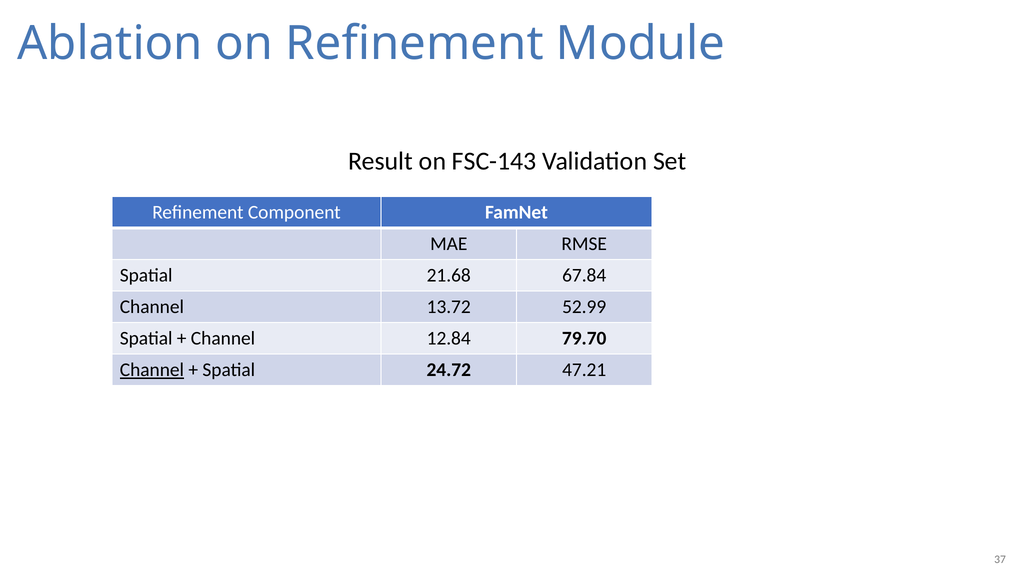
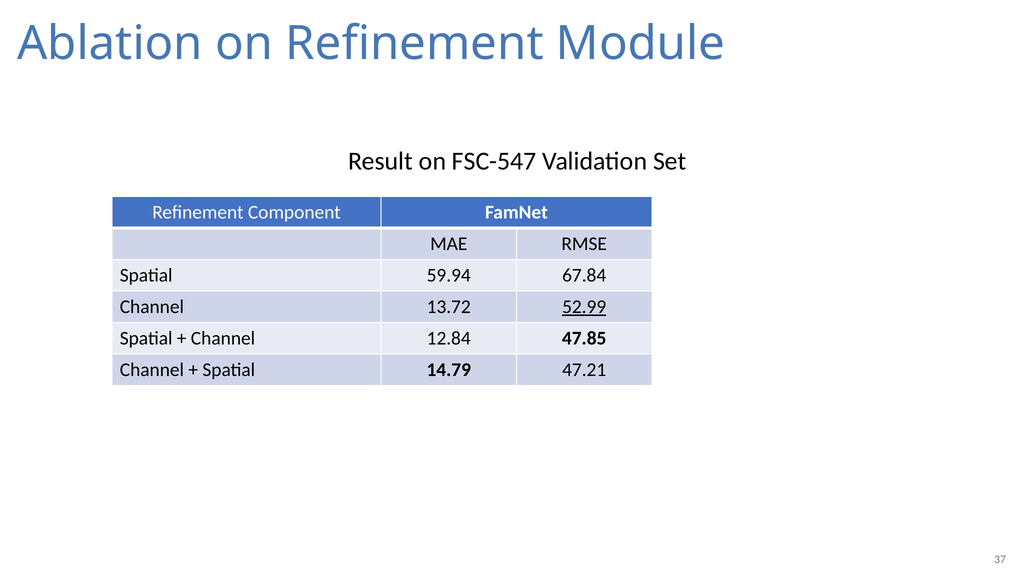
FSC-143: FSC-143 -> FSC-547
21.68: 21.68 -> 59.94
52.99 underline: none -> present
79.70: 79.70 -> 47.85
Channel at (152, 370) underline: present -> none
24.72: 24.72 -> 14.79
